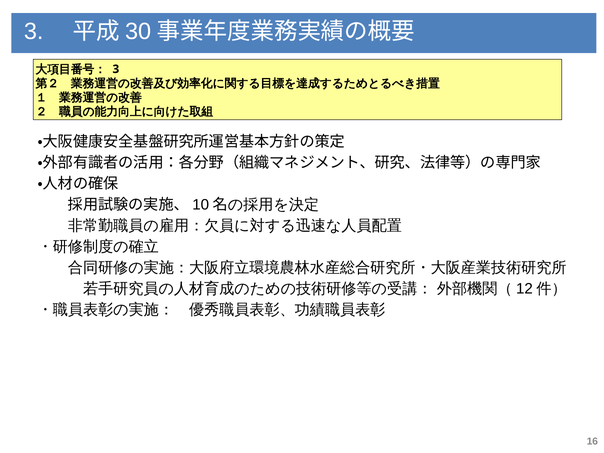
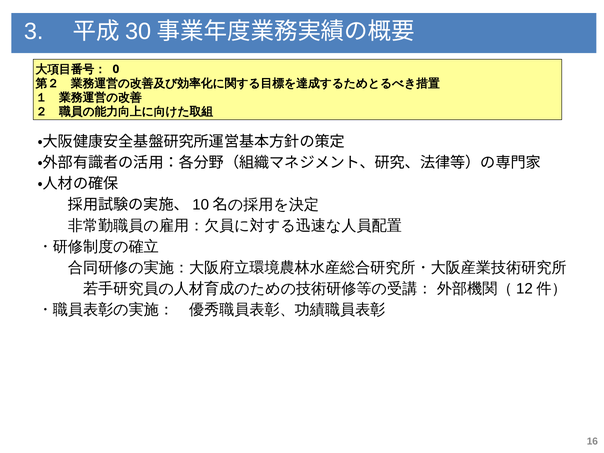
3 at (116, 69): 3 -> 0
